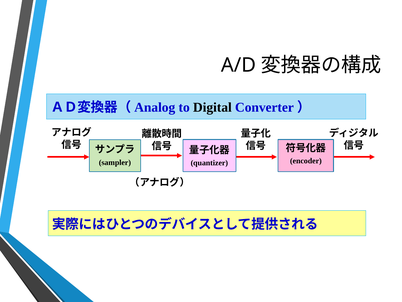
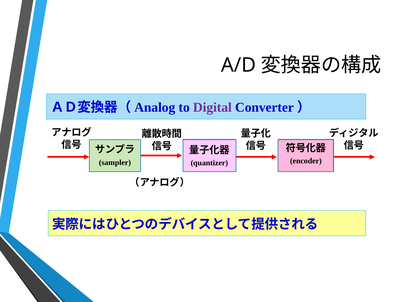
Digital colour: black -> purple
